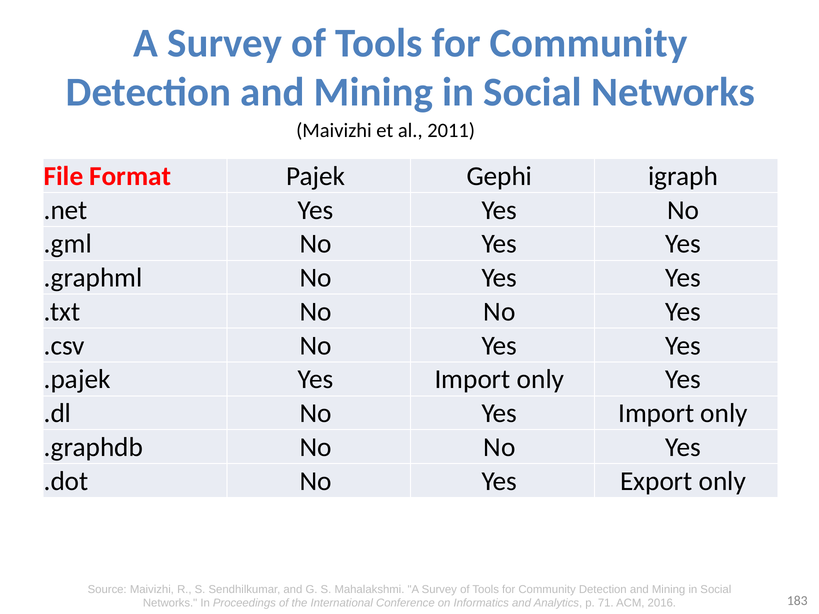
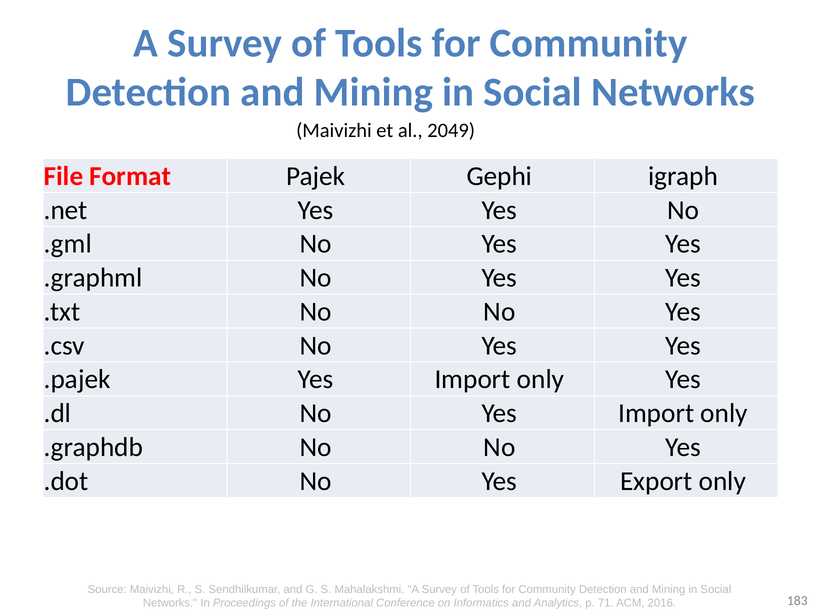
2011: 2011 -> 2049
